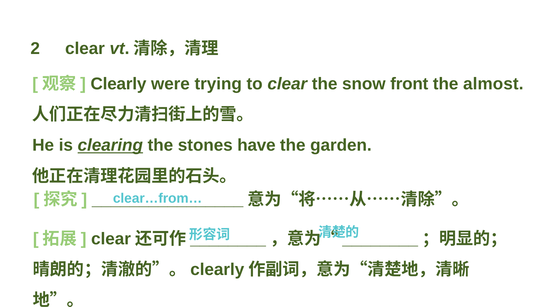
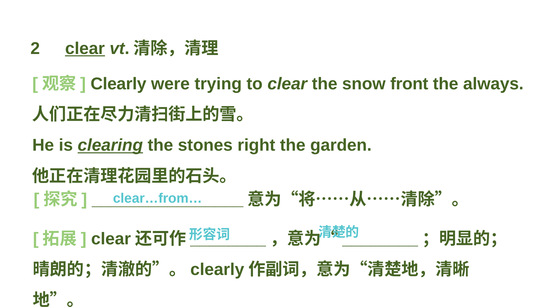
clear at (85, 48) underline: none -> present
almost: almost -> always
have: have -> right
